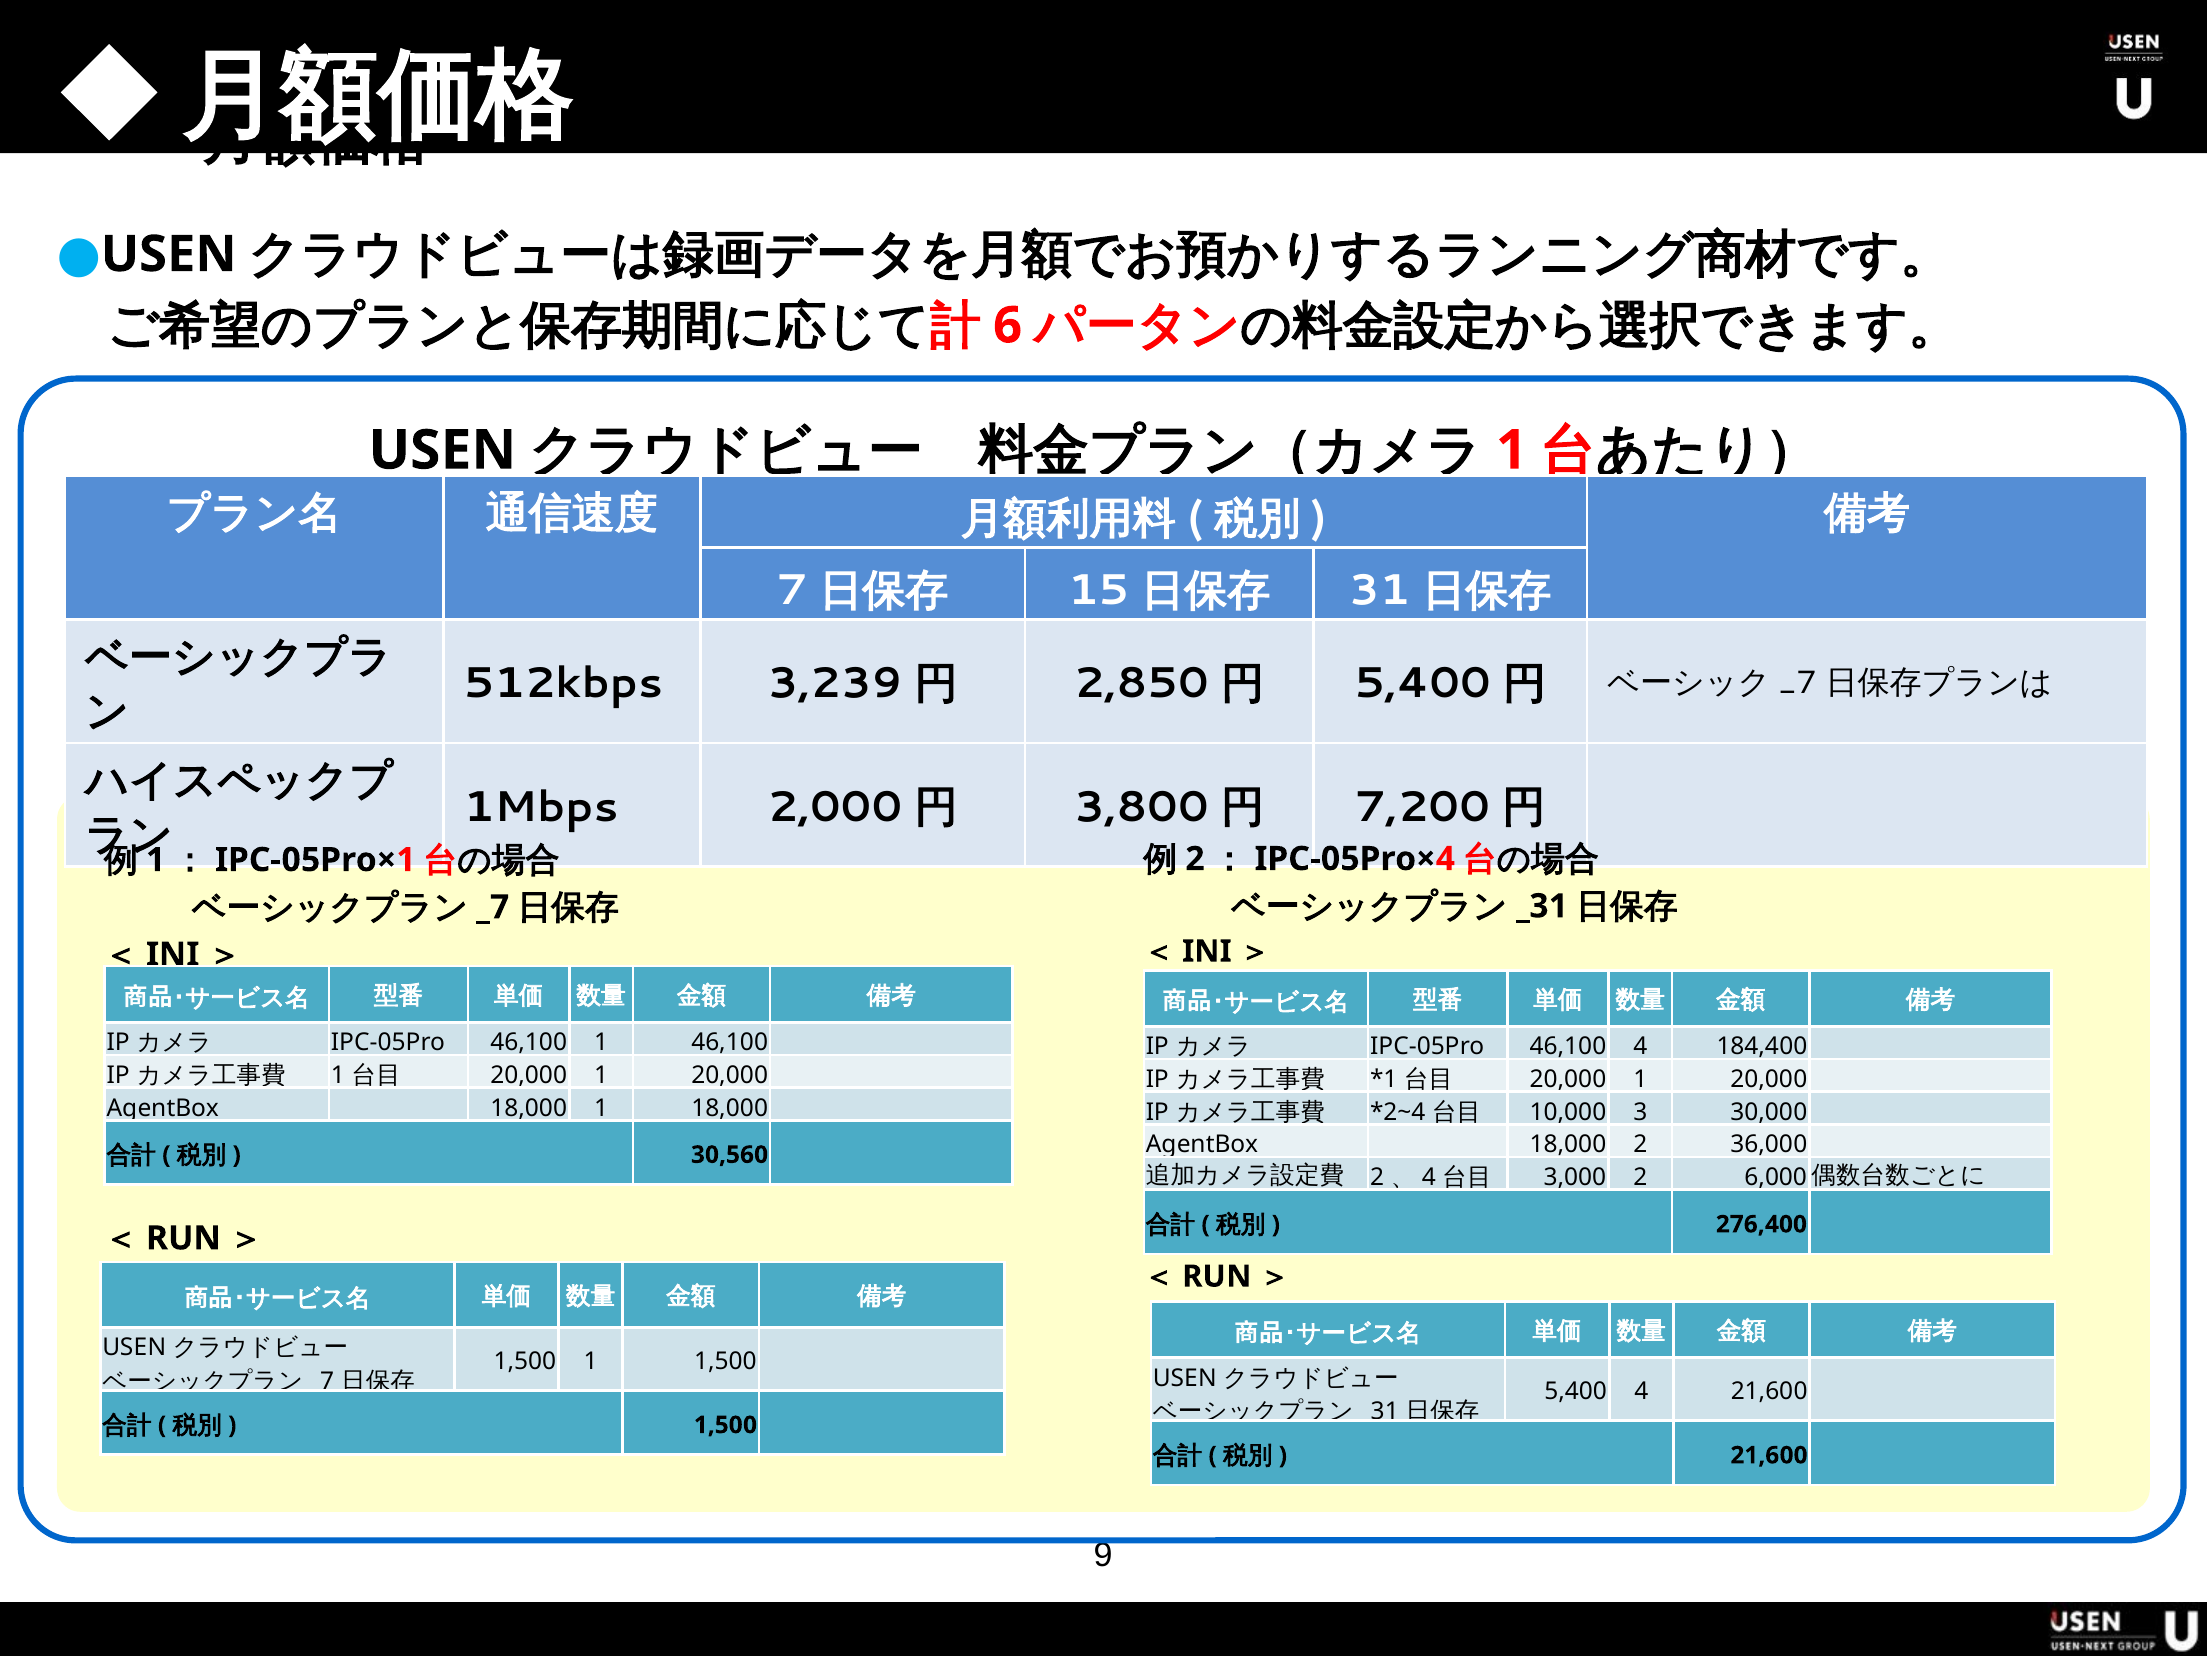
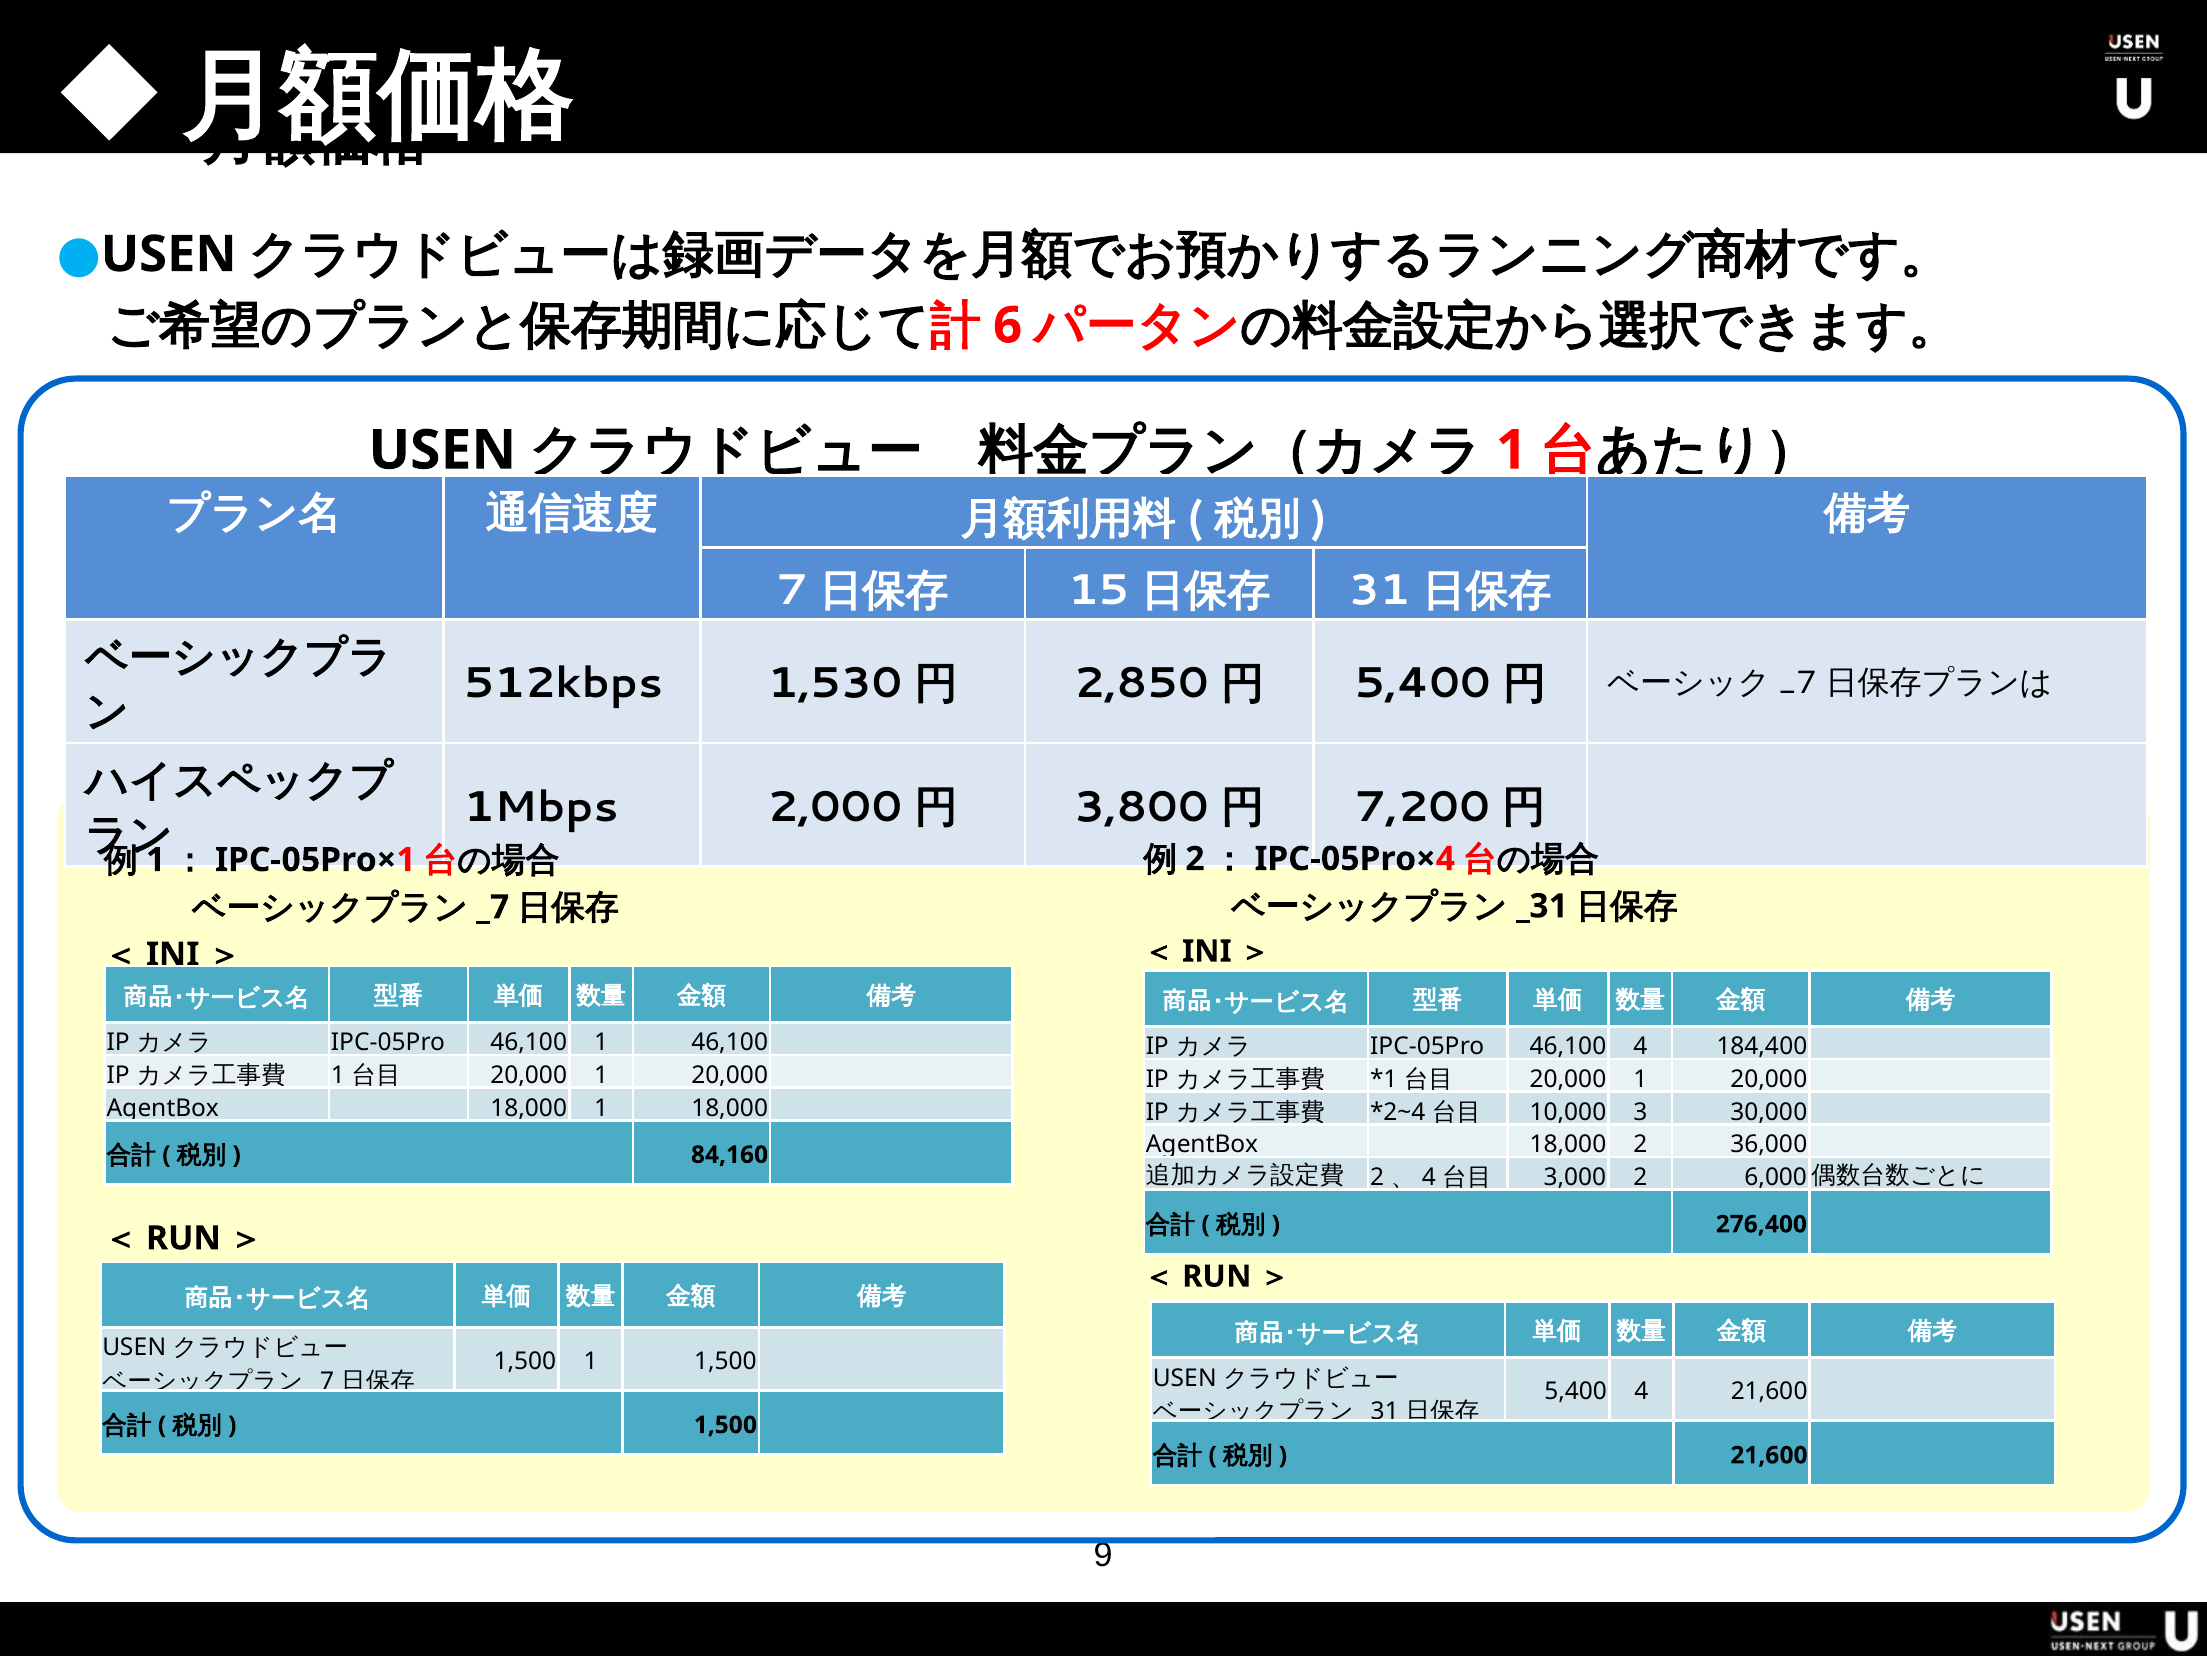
3,239: 3,239 -> 1,530
30,560: 30,560 -> 84,160
